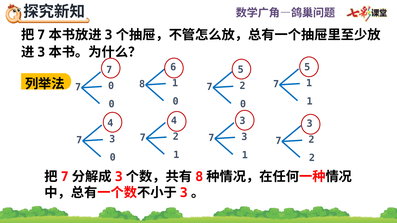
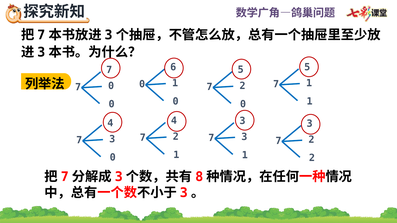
8 at (142, 84): 8 -> 0
